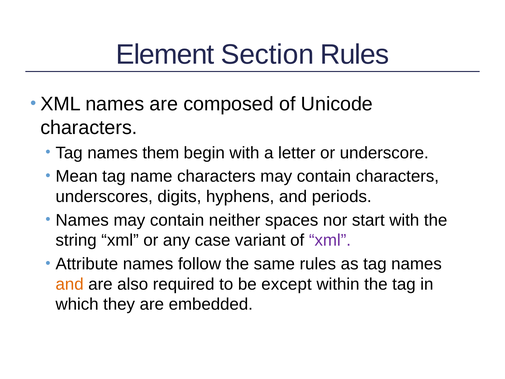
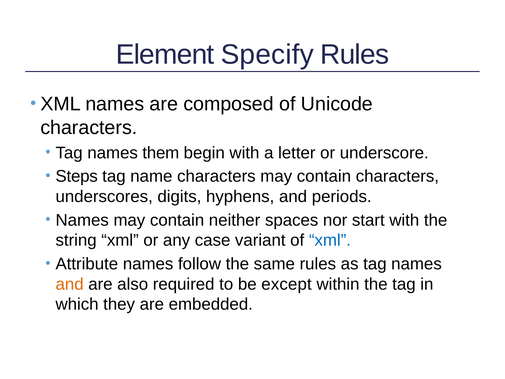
Section: Section -> Specify
Mean: Mean -> Steps
xml at (330, 240) colour: purple -> blue
